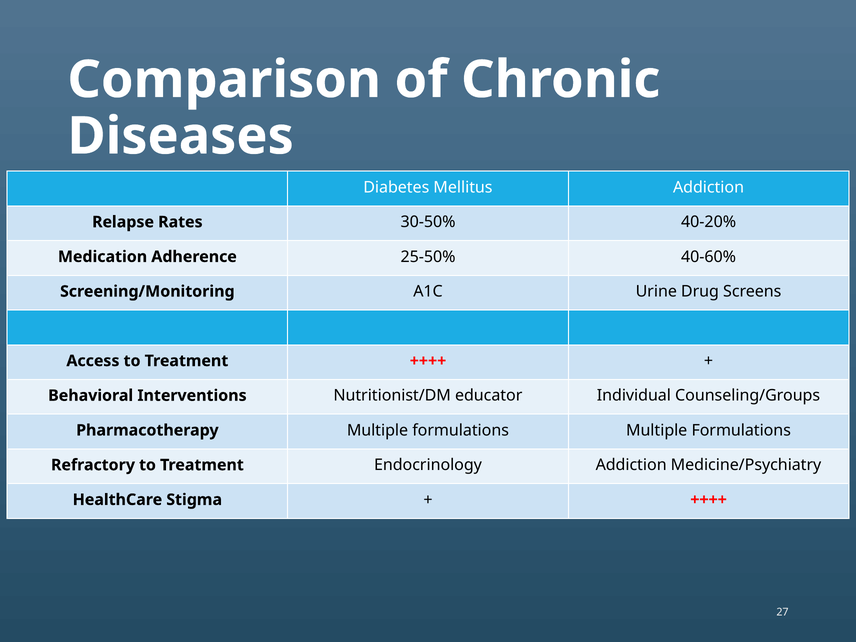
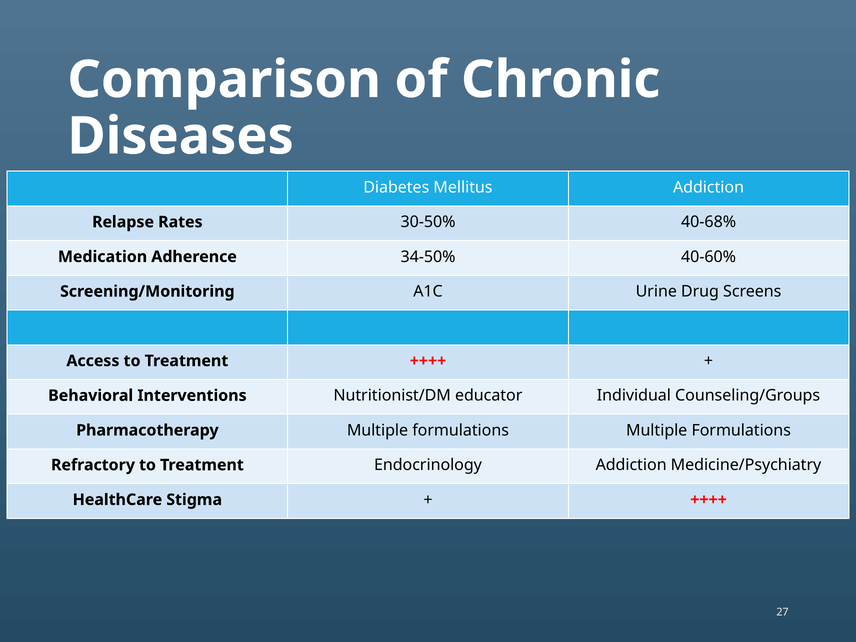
40-20%: 40-20% -> 40-68%
25-50%: 25-50% -> 34-50%
